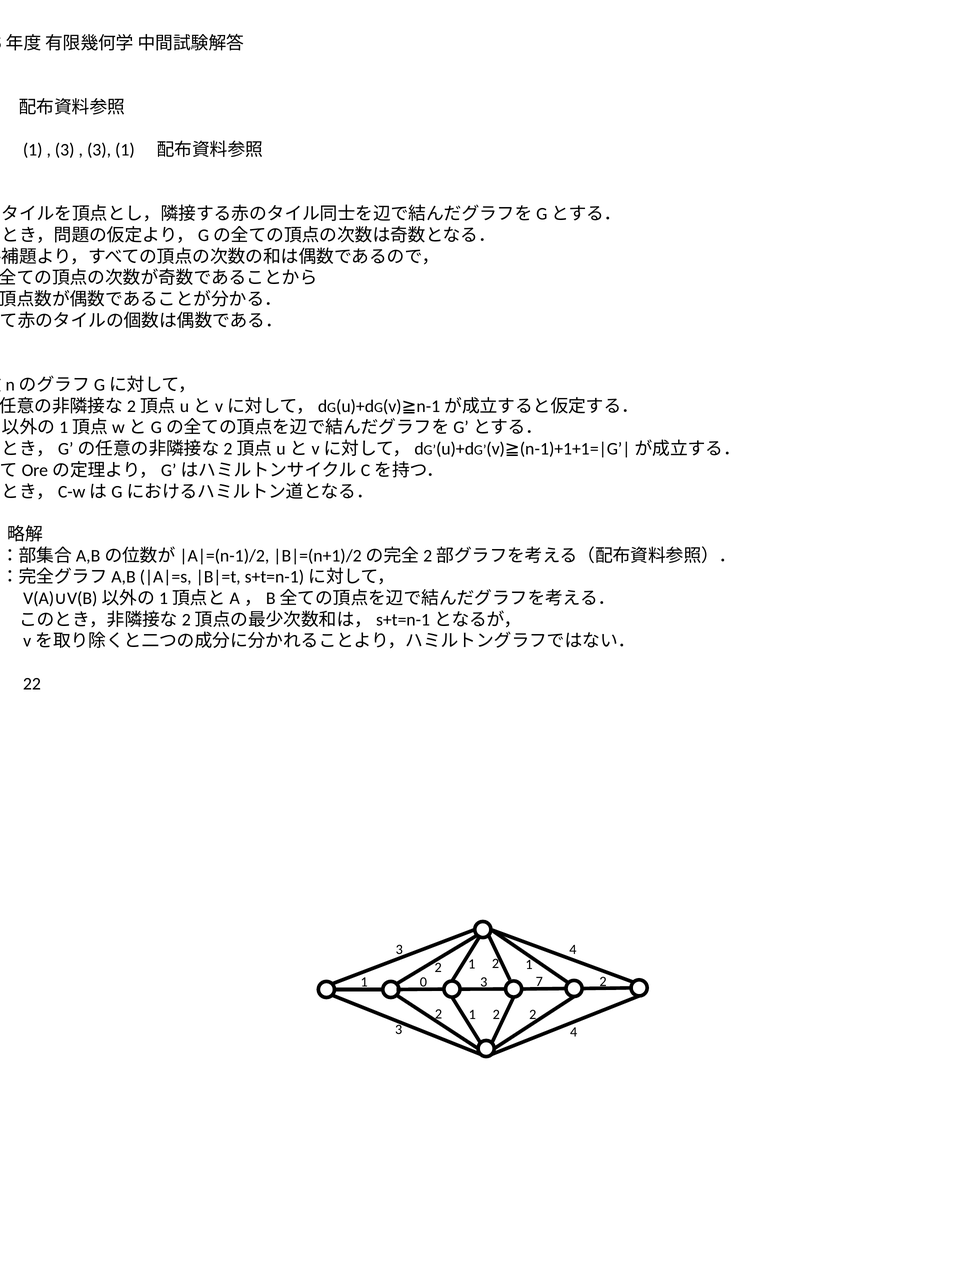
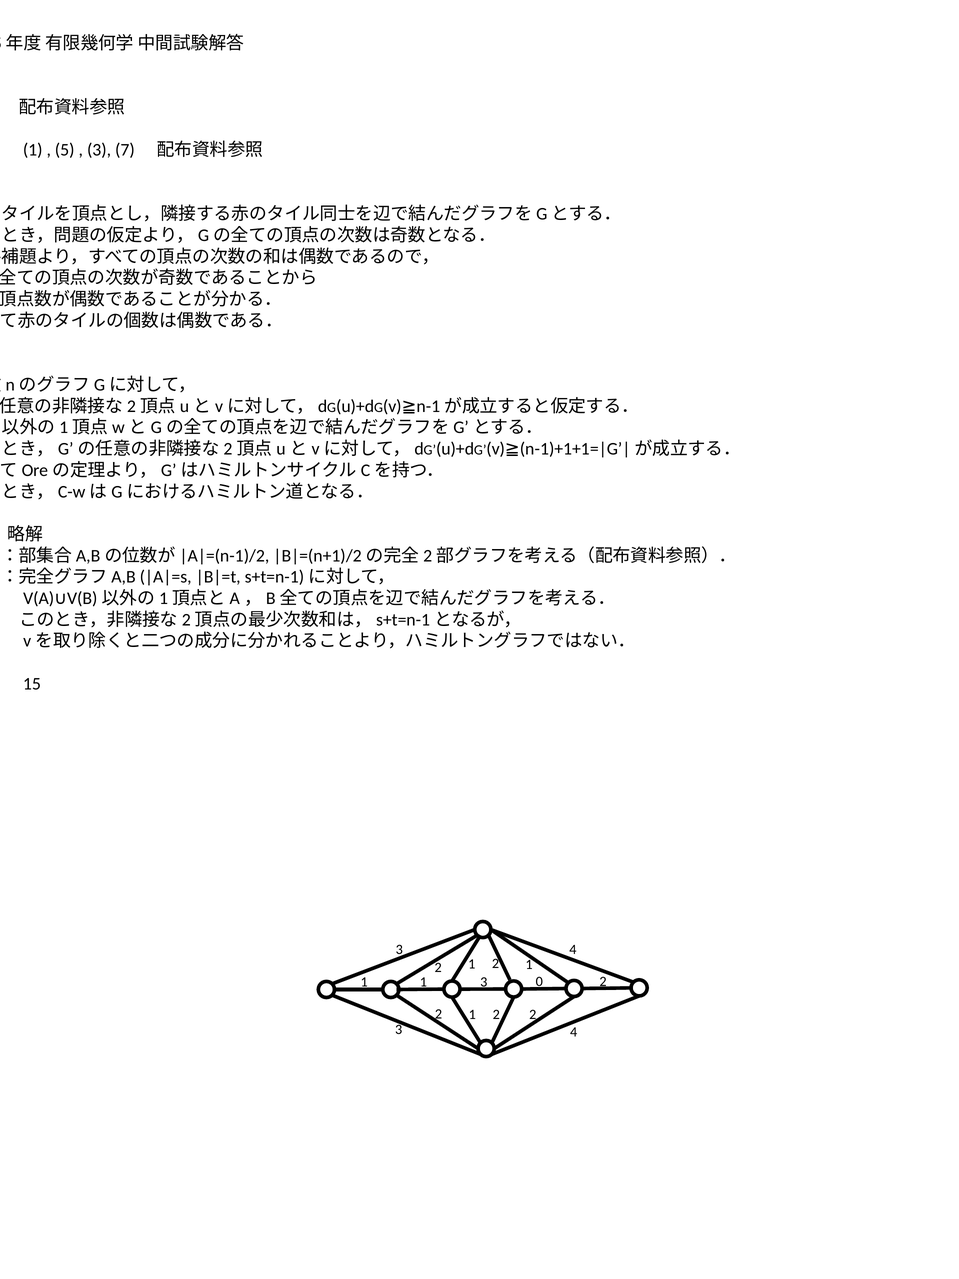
3 at (65, 150): 3 -> 5
1 at (125, 150): 1 -> 7
22: 22 -> 15
1 0: 0 -> 1
3 7: 7 -> 0
